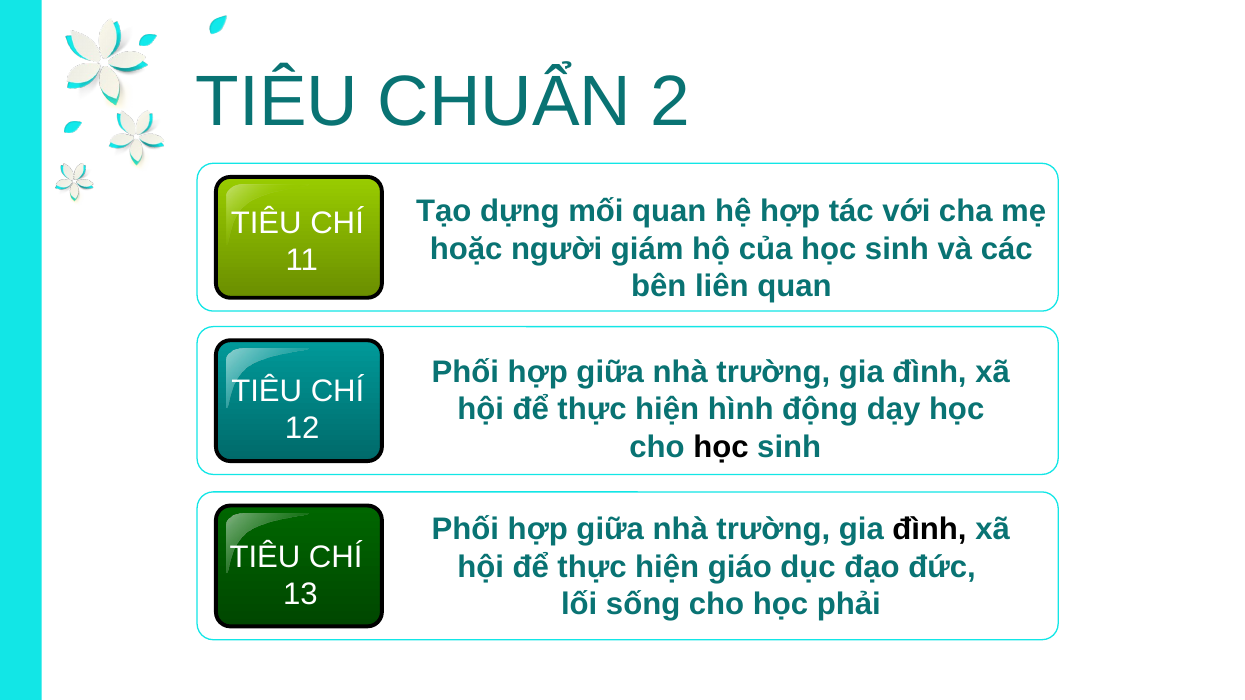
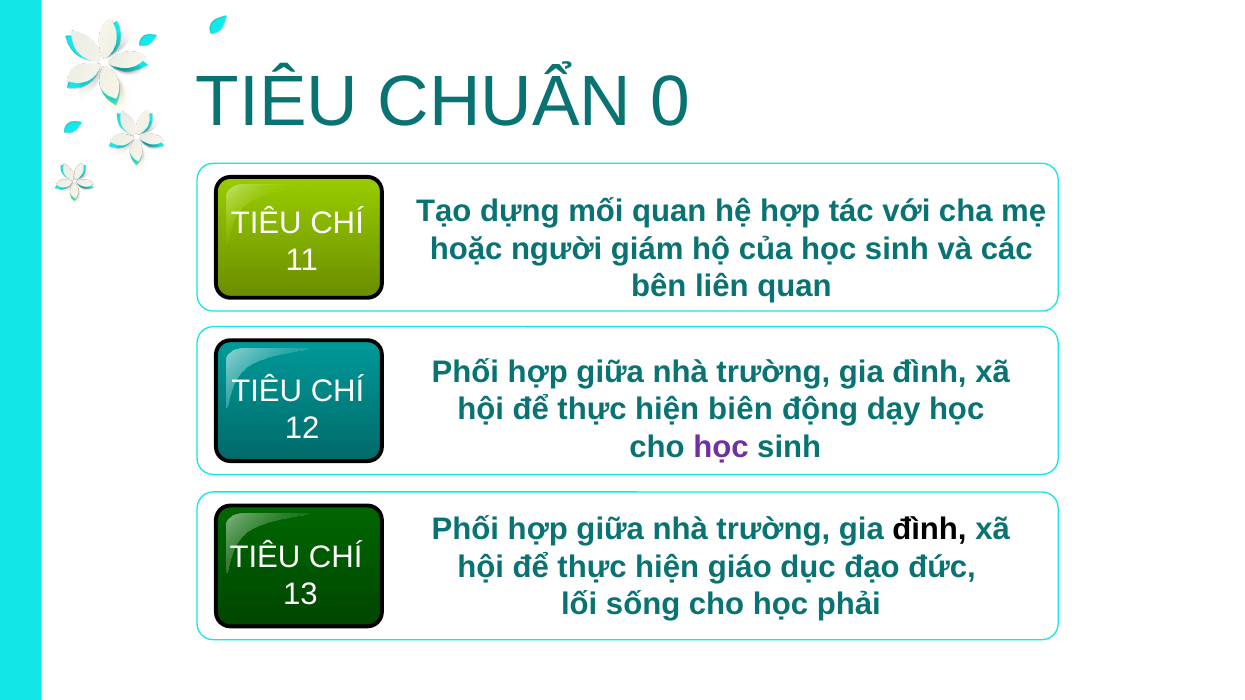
2: 2 -> 0
hình: hình -> biên
học at (721, 447) colour: black -> purple
